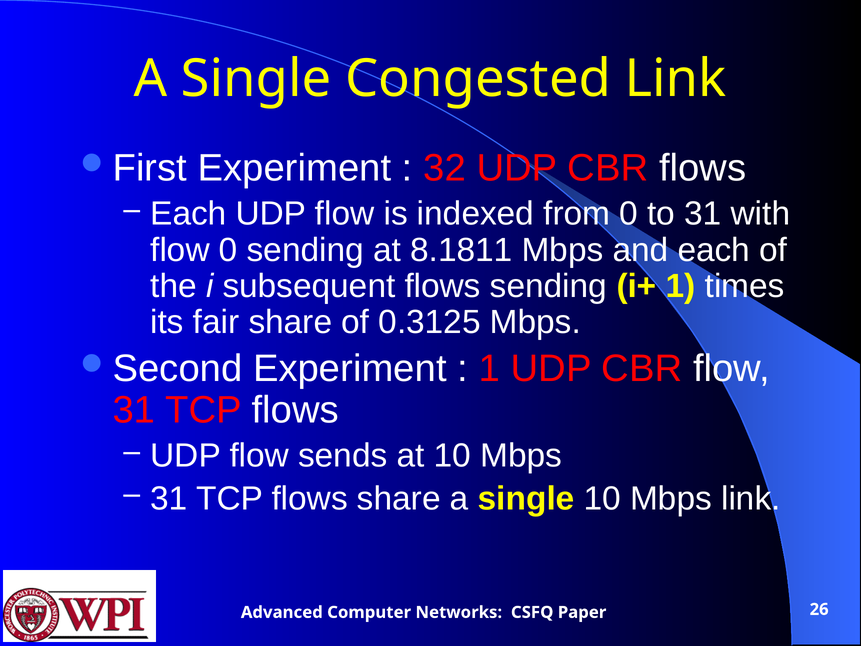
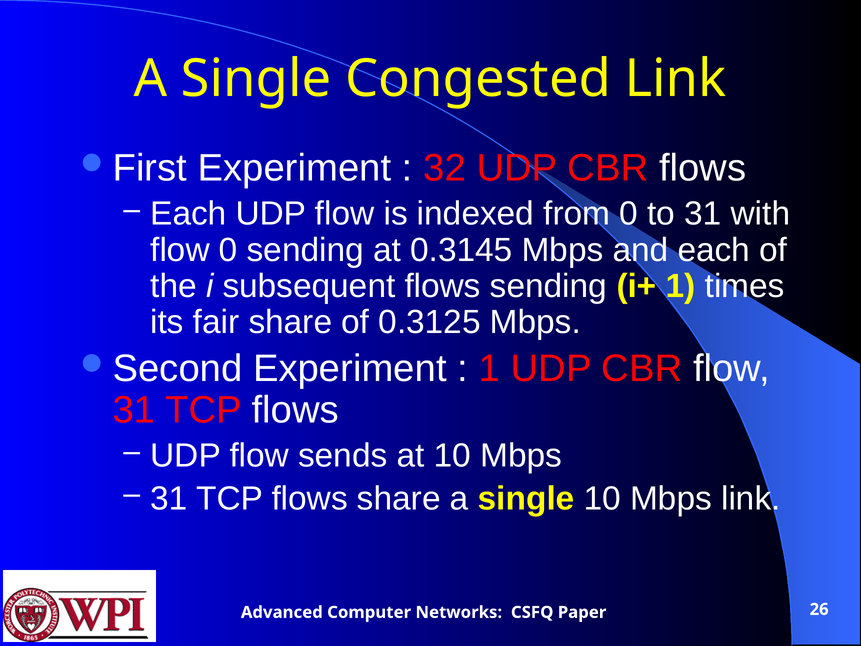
8.1811: 8.1811 -> 0.3145
